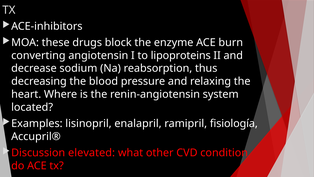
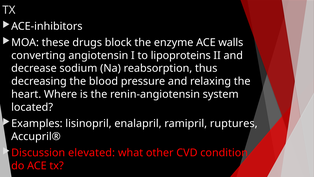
burn: burn -> walls
fisiología: fisiología -> ruptures
